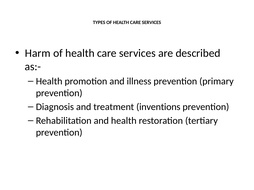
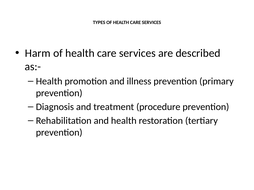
inventions: inventions -> procedure
